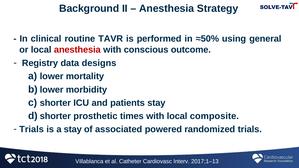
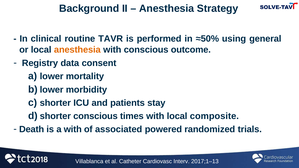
anesthesia at (77, 50) colour: red -> orange
designs: designs -> consent
prosthetic at (95, 116): prosthetic -> conscious
Trials at (32, 129): Trials -> Death
a stay: stay -> with
